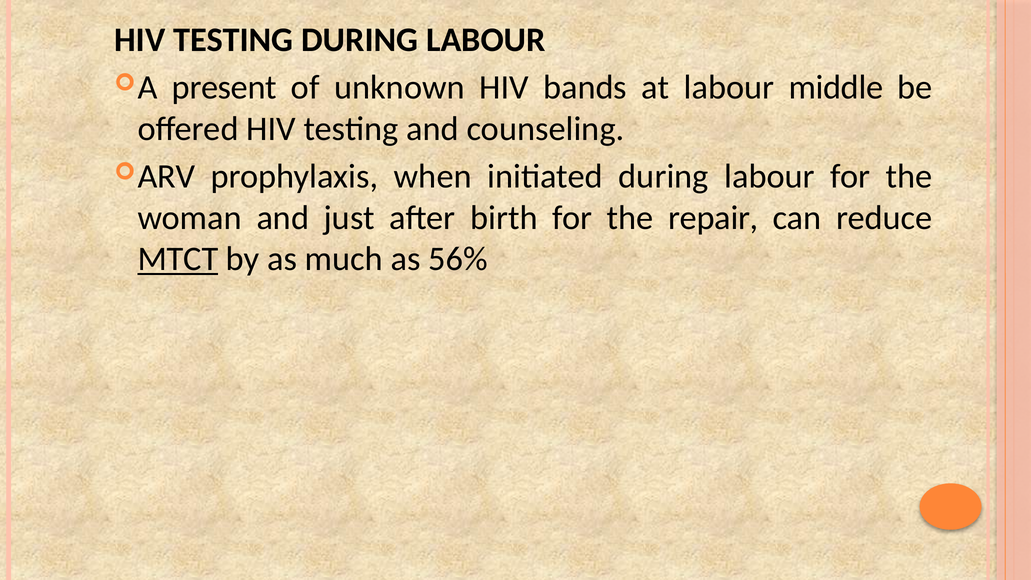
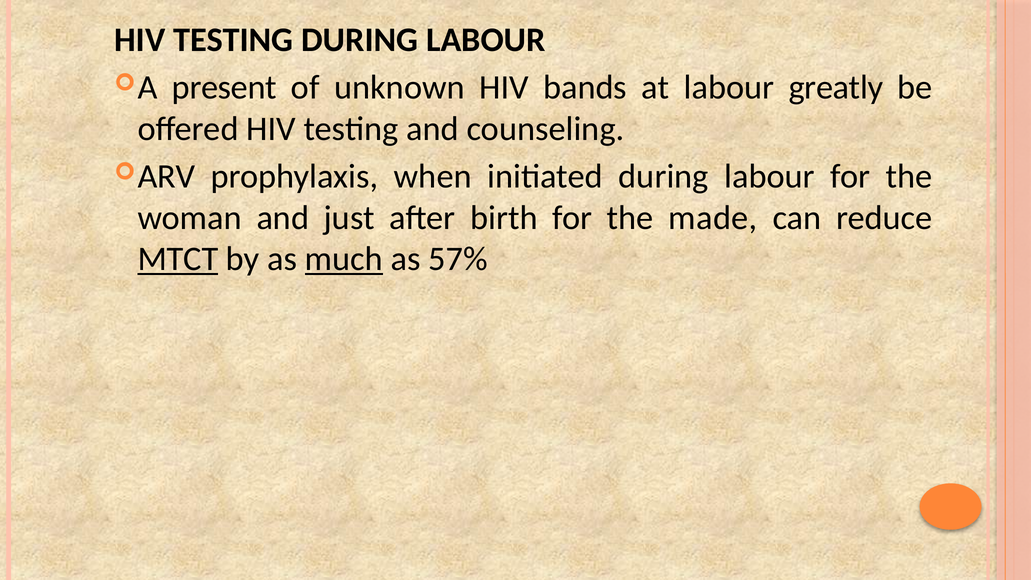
middle: middle -> greatly
repair: repair -> made
much underline: none -> present
56%: 56% -> 57%
